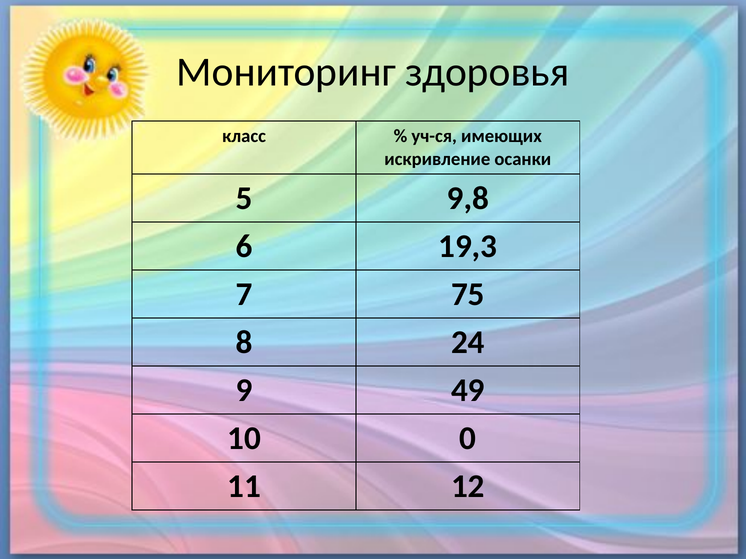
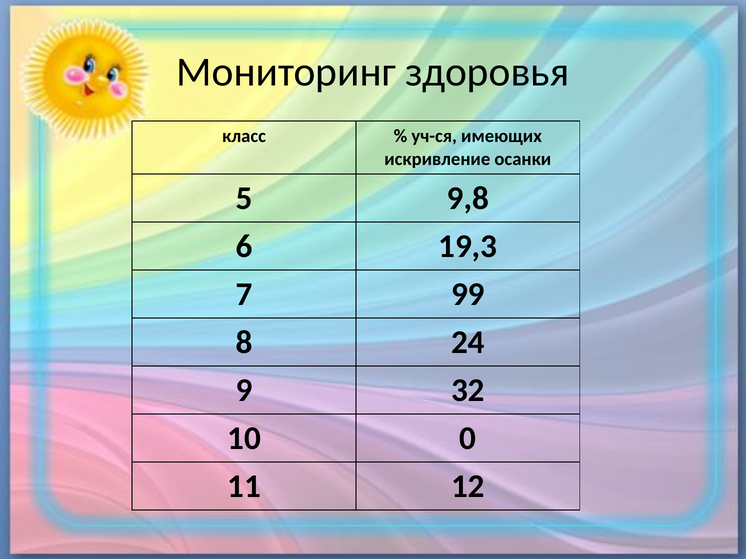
75: 75 -> 99
49: 49 -> 32
